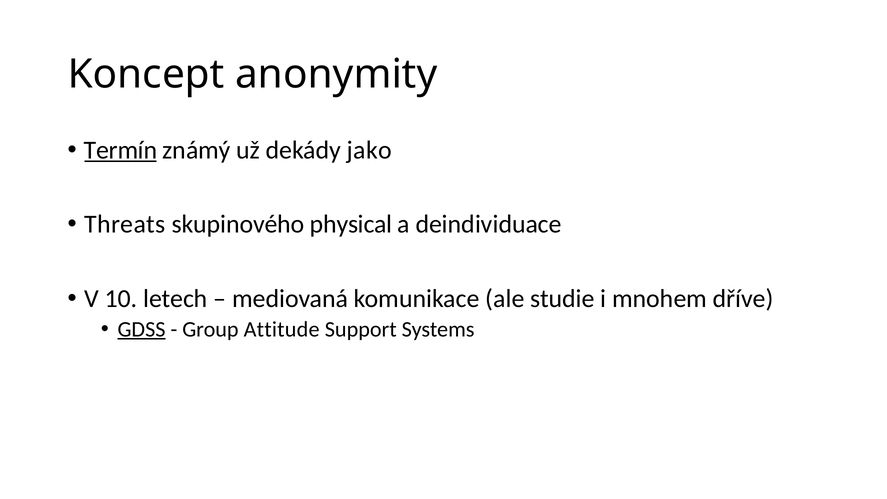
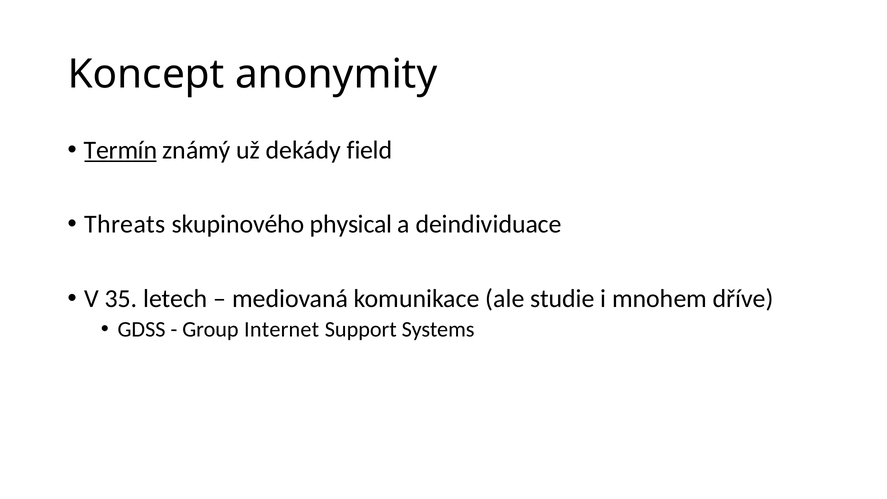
jako: jako -> field
10: 10 -> 35
GDSS underline: present -> none
Attitude: Attitude -> Internet
